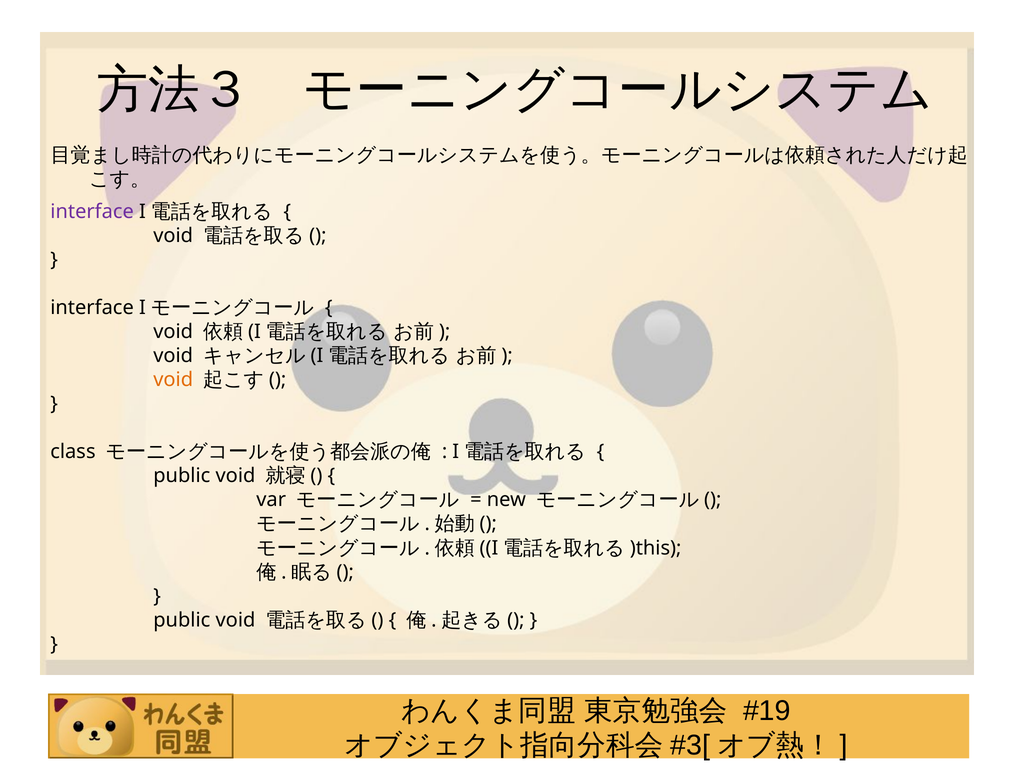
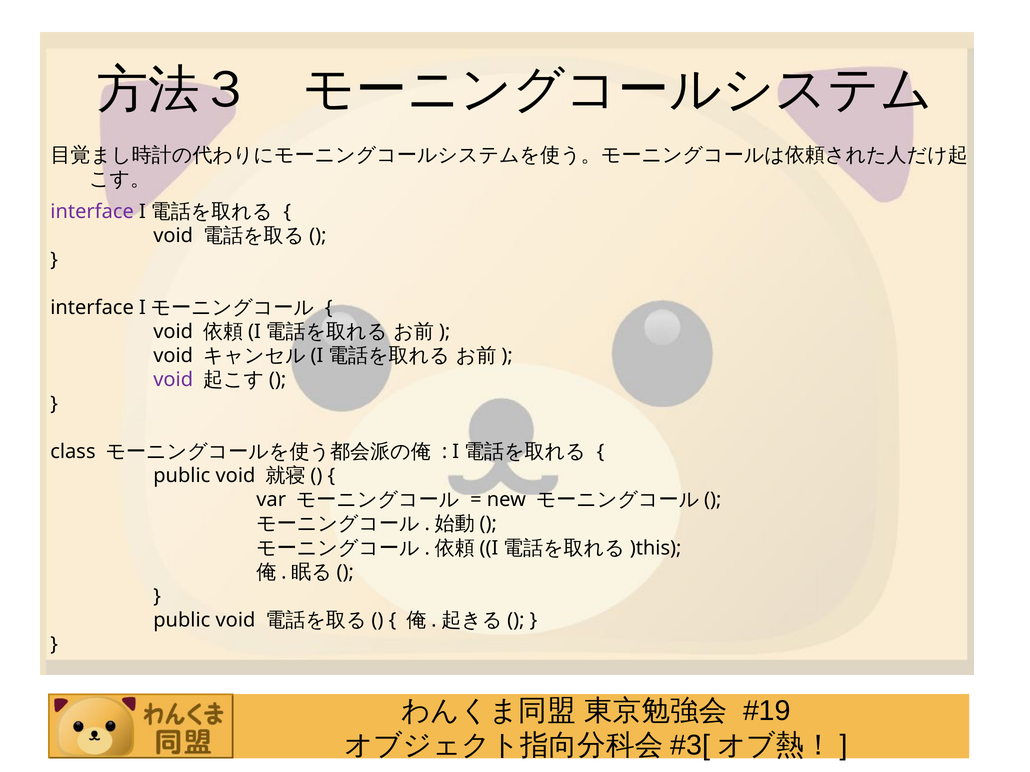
void at (173, 380) colour: orange -> purple
